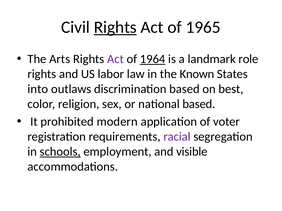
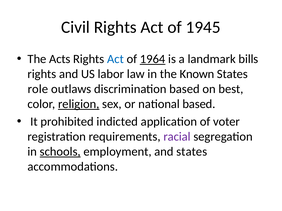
Rights at (115, 27) underline: present -> none
1965: 1965 -> 1945
Arts: Arts -> Acts
Act at (115, 59) colour: purple -> blue
role: role -> bills
into: into -> role
religion underline: none -> present
modern: modern -> indicted
and visible: visible -> states
